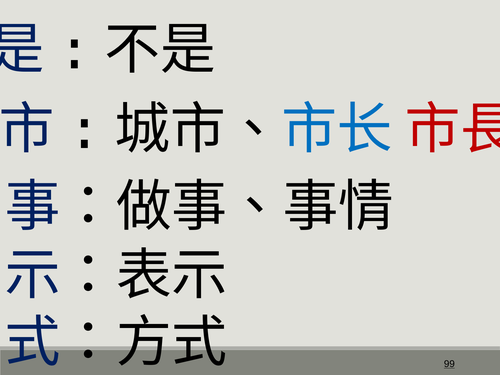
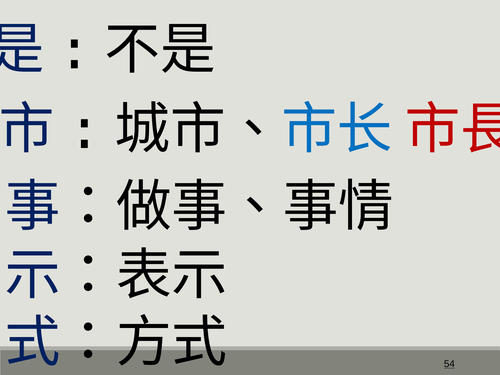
99: 99 -> 54
